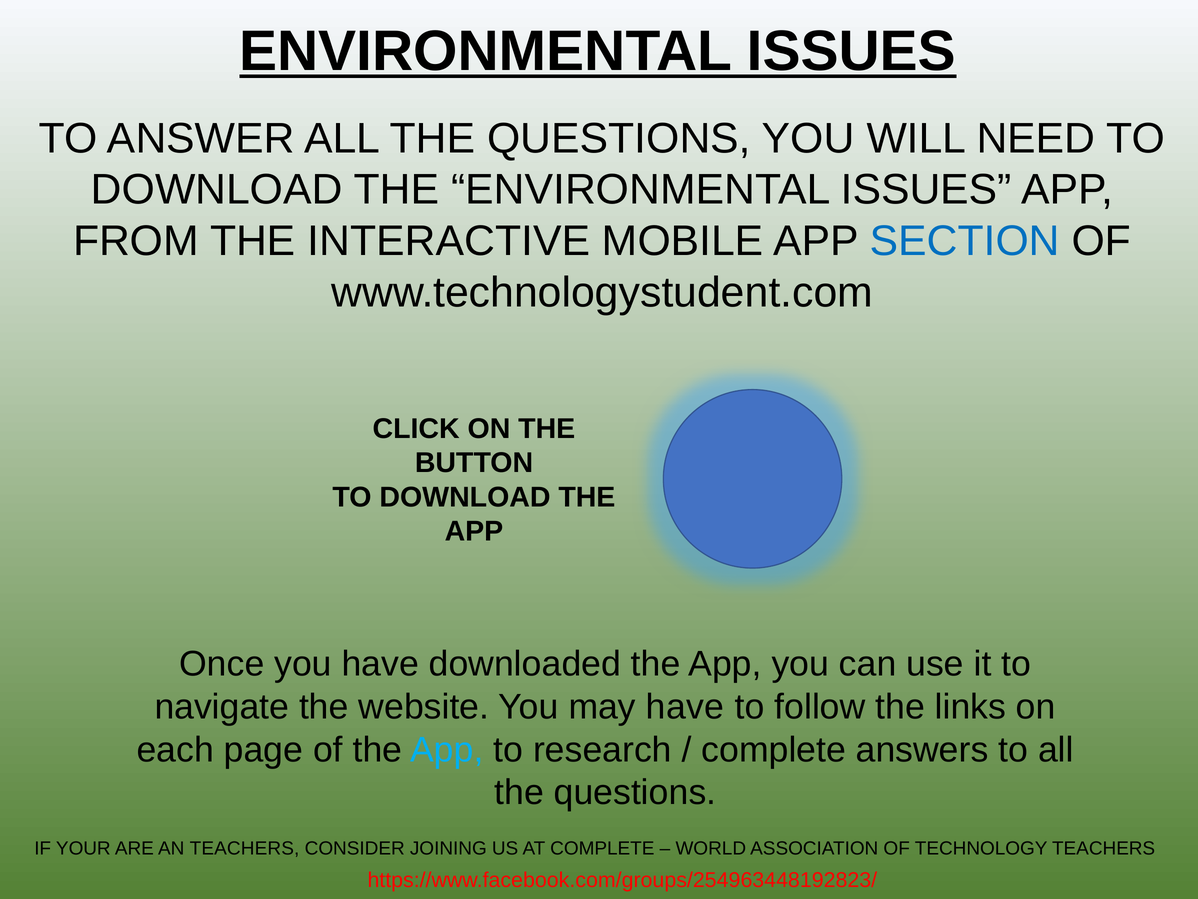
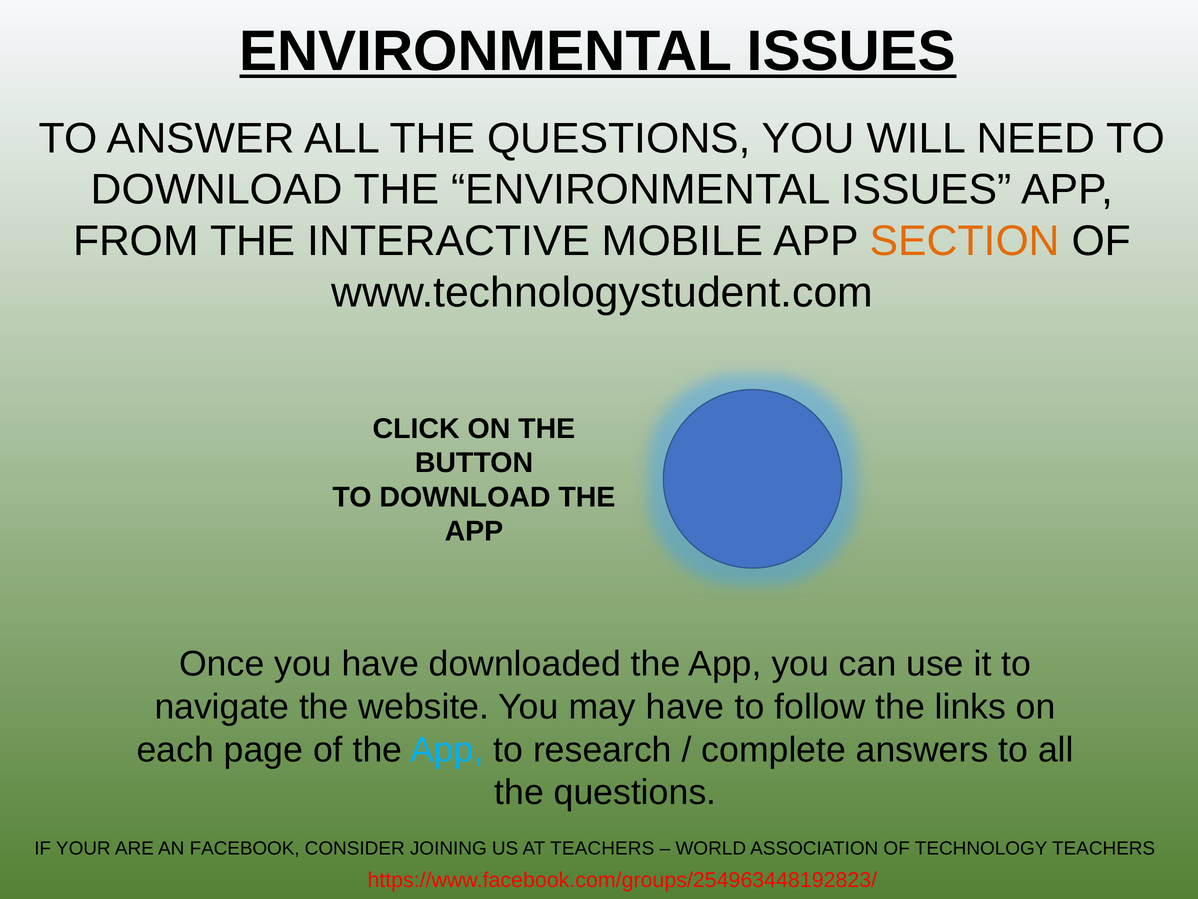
SECTION colour: blue -> orange
AN TEACHERS: TEACHERS -> FACEBOOK
AT COMPLETE: COMPLETE -> TEACHERS
